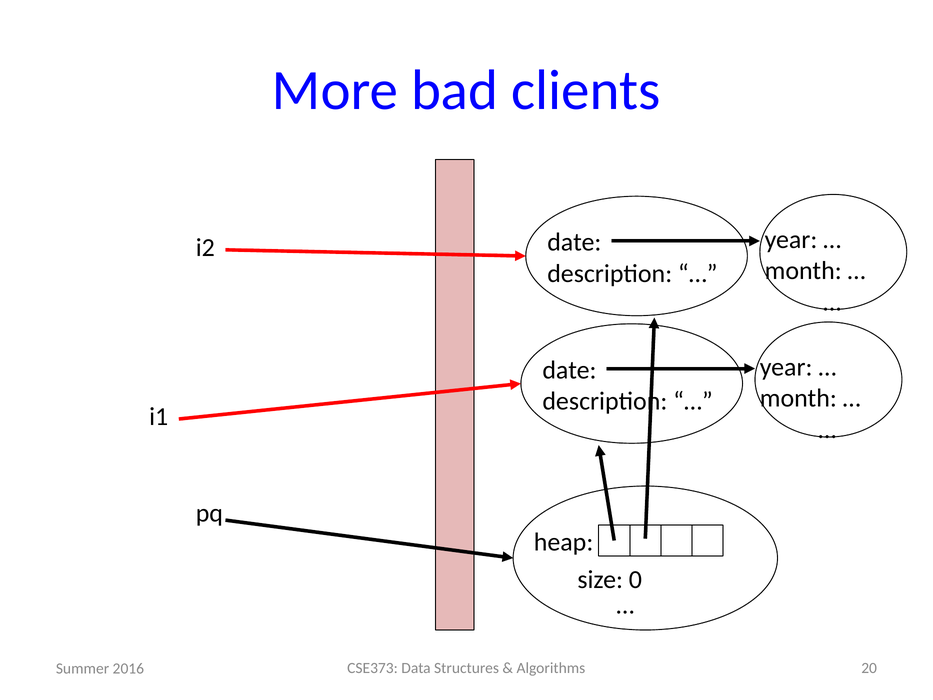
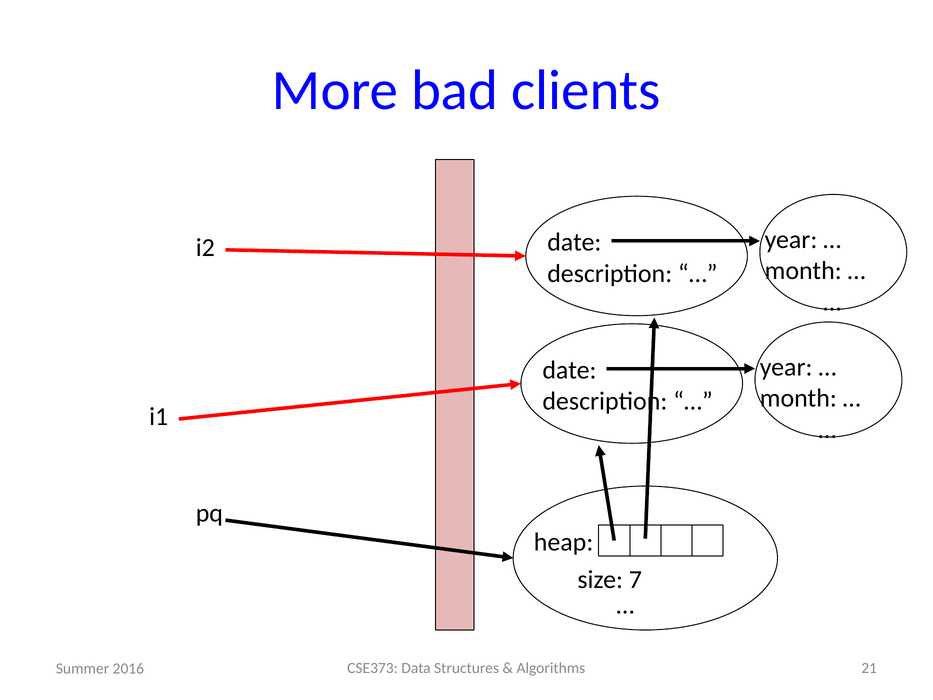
0: 0 -> 7
20: 20 -> 21
